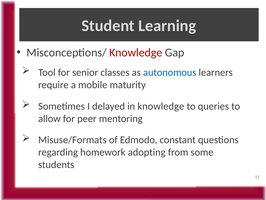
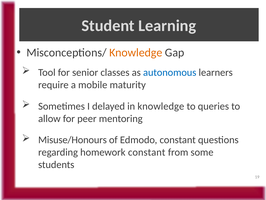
Knowledge at (136, 52) colour: red -> orange
Misuse/Formats: Misuse/Formats -> Misuse/Honours
homework adopting: adopting -> constant
